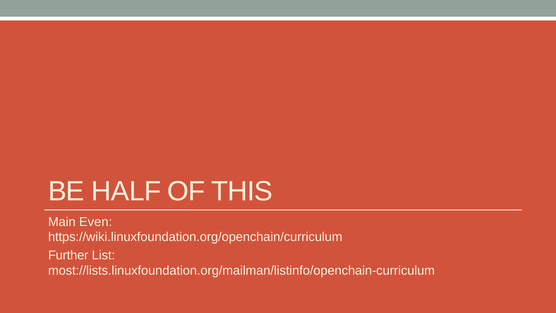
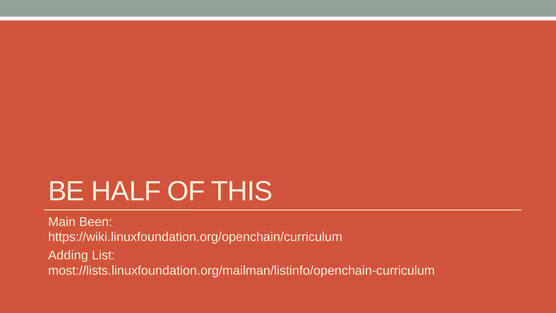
Even: Even -> Been
Further: Further -> Adding
